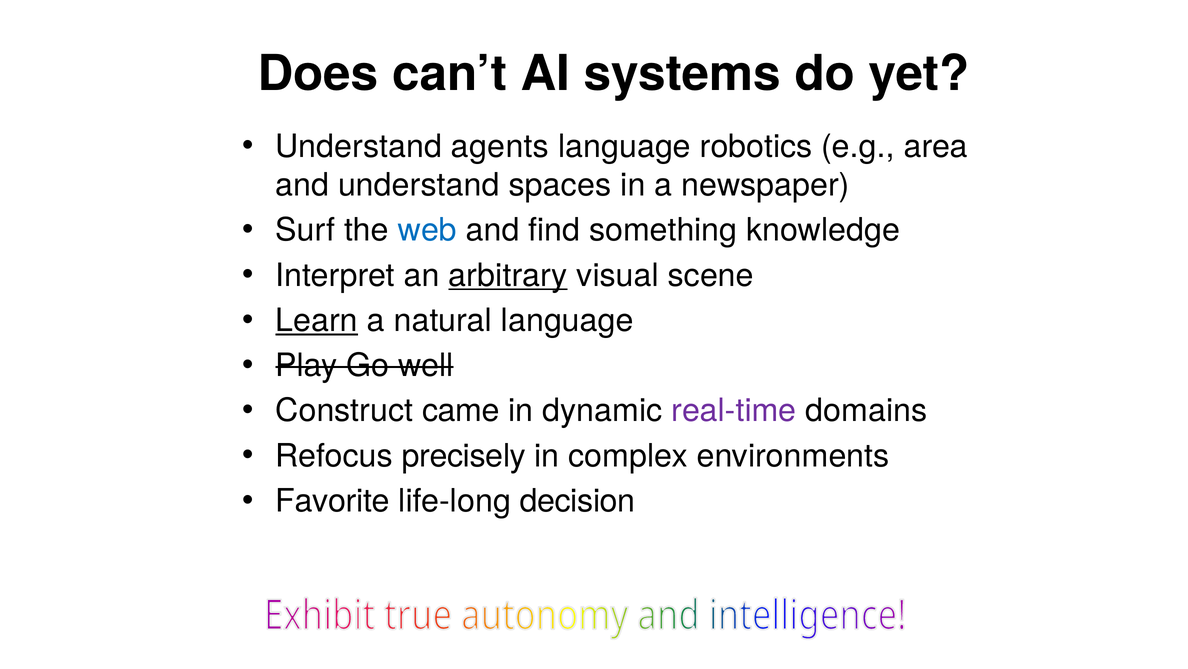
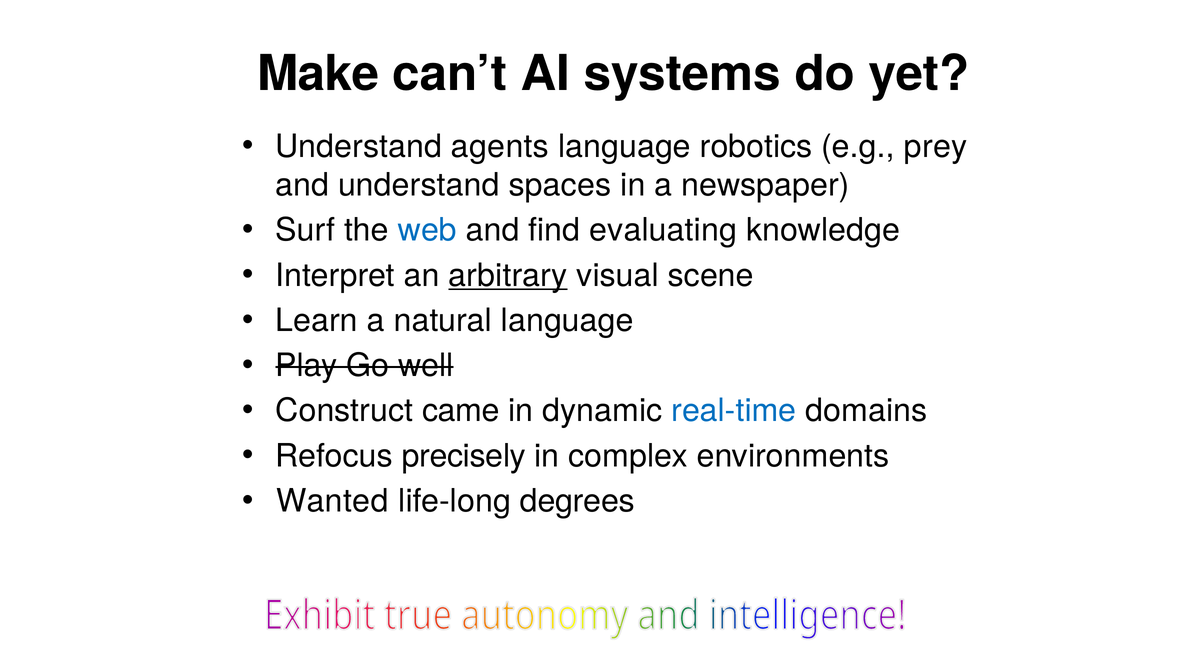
Does: Does -> Make
area: area -> prey
something: something -> evaluating
Learn underline: present -> none
real-time colour: purple -> blue
Favorite: Favorite -> Wanted
decision: decision -> degrees
